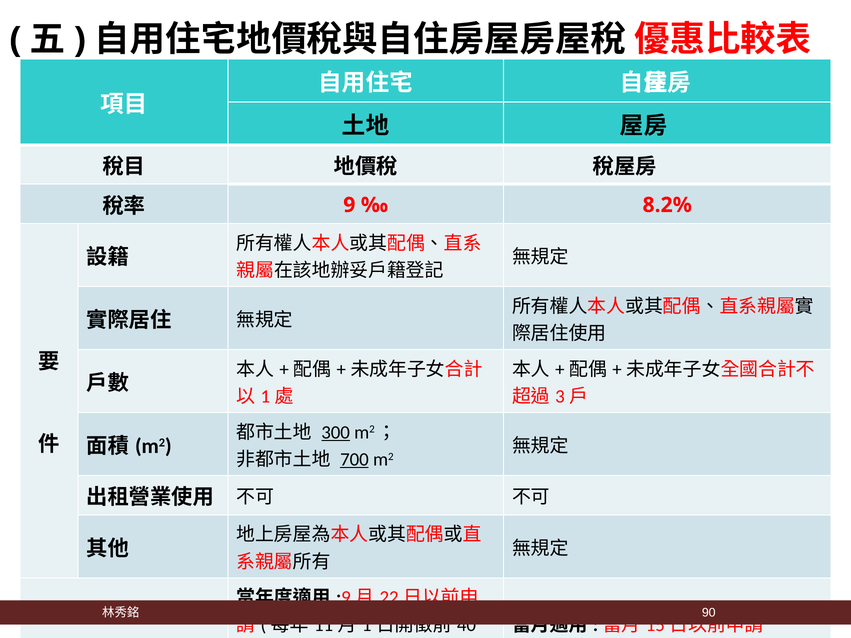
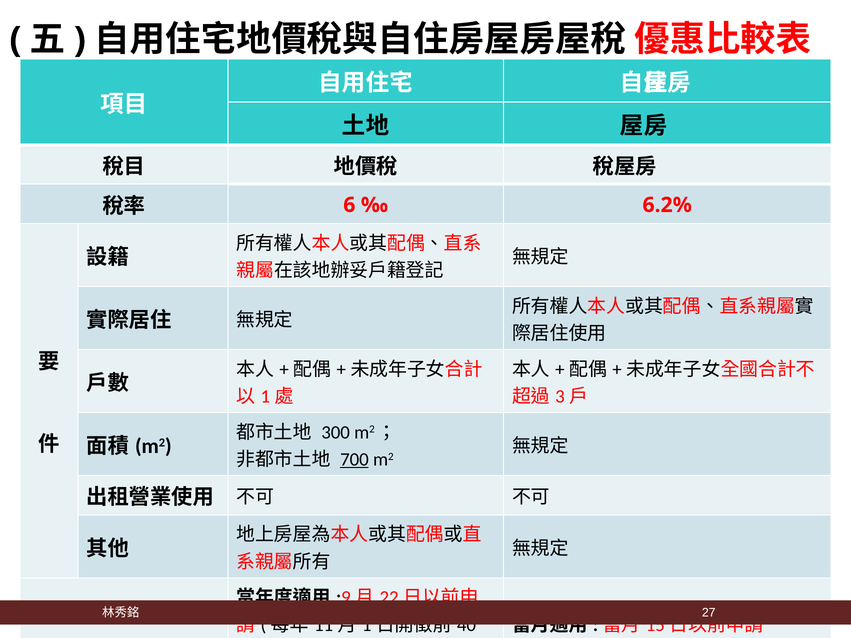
9: 9 -> 6
8.2%: 8.2% -> 6.2%
300 underline: present -> none
90: 90 -> 27
